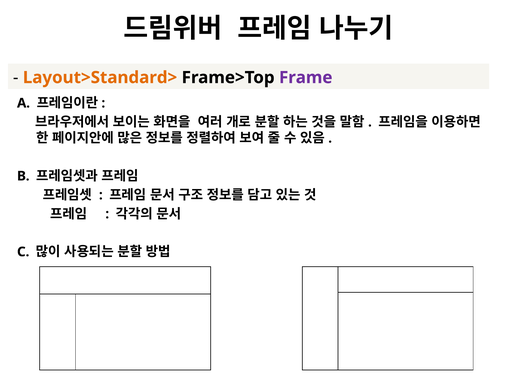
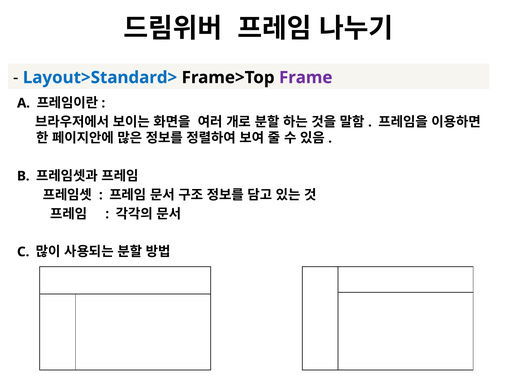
Layout>Standard> colour: orange -> blue
